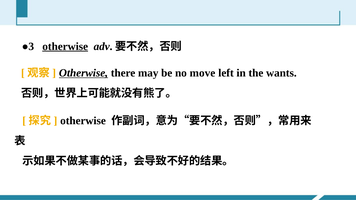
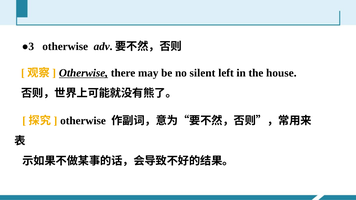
otherwise at (65, 46) underline: present -> none
move: move -> silent
wants: wants -> house
